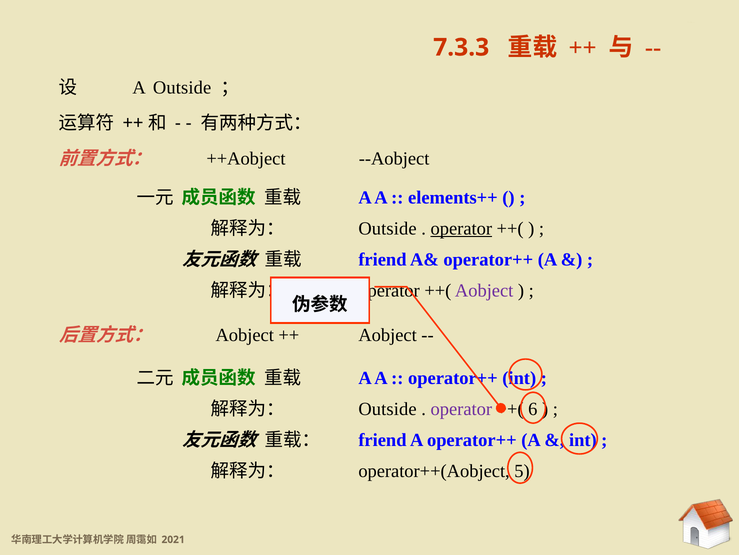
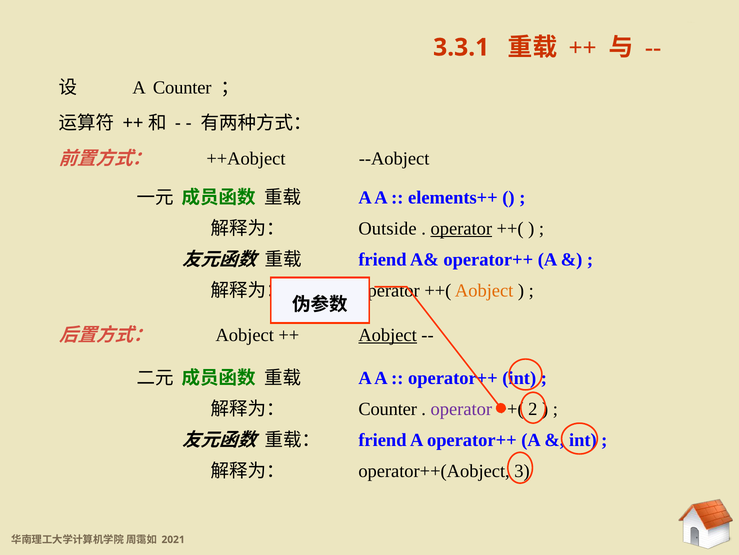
7.3.3: 7.3.3 -> 3.3.1
A Outside: Outside -> Counter
Aobject at (484, 290) colour: purple -> orange
Aobject at (388, 335) underline: none -> present
Outside at (388, 409): Outside -> Counter
6: 6 -> 2
operator++(Aobject 5: 5 -> 3
